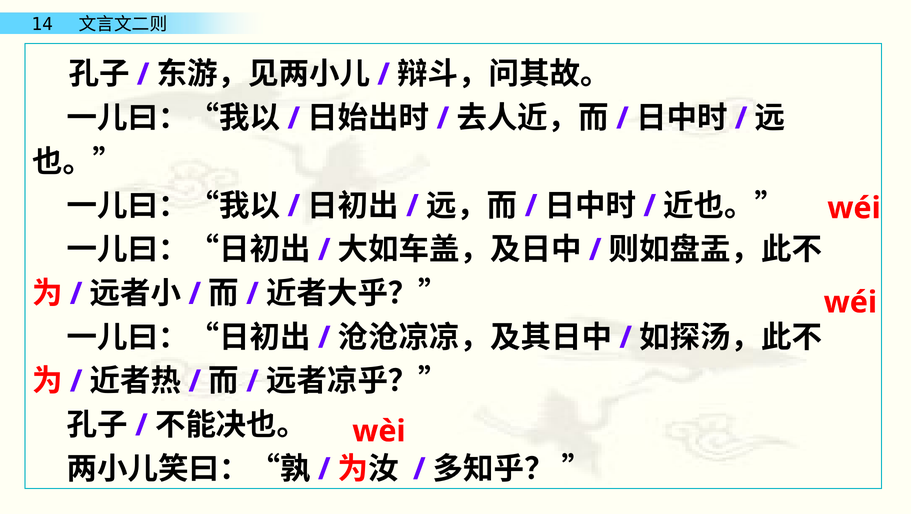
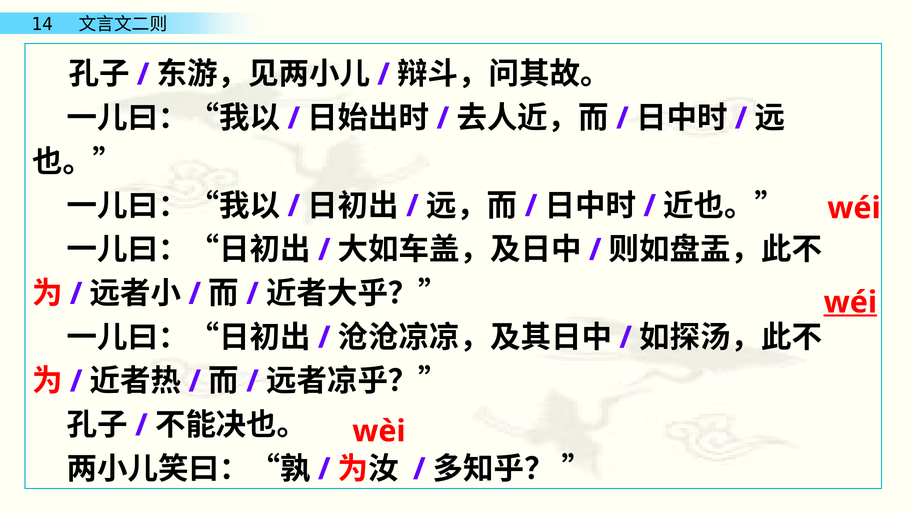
wéi at (850, 302) underline: none -> present
